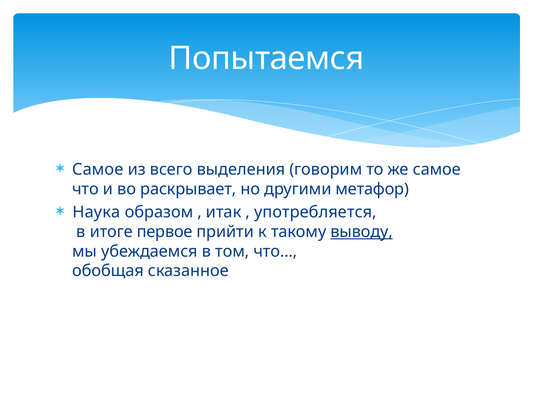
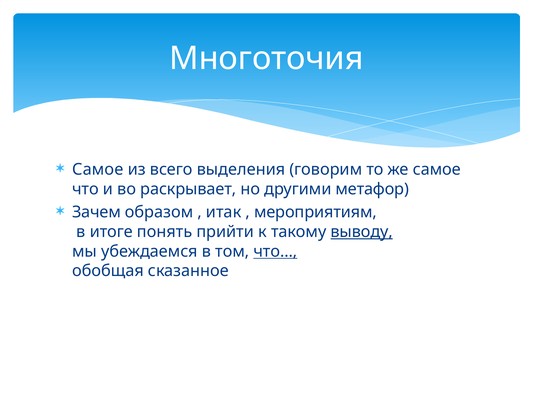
Попытаемся: Попытаемся -> Многоточия
Наука: Наука -> Зачем
употребляется: употребляется -> мероприятиям
первое: первое -> понять
что… underline: none -> present
